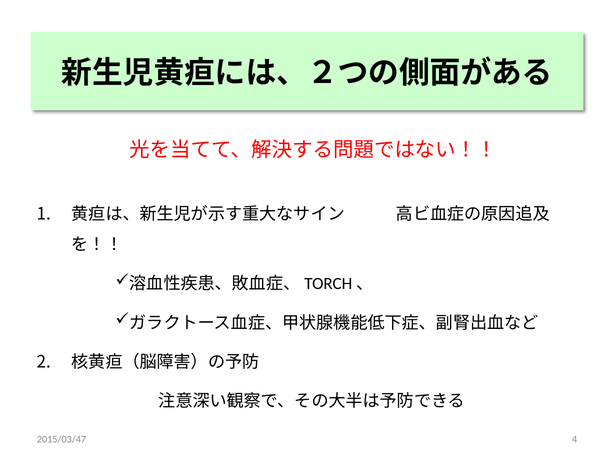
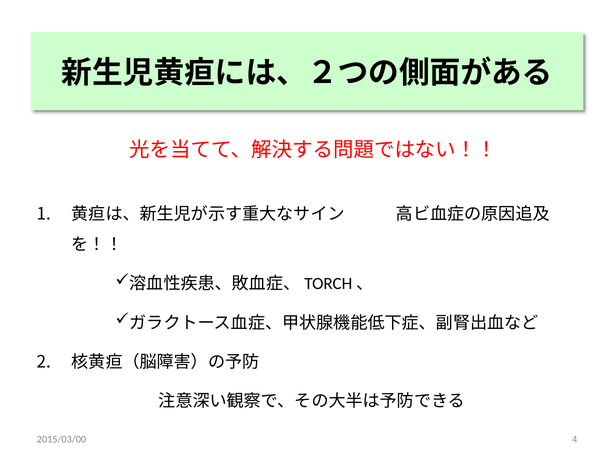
2015/03/47: 2015/03/47 -> 2015/03/00
